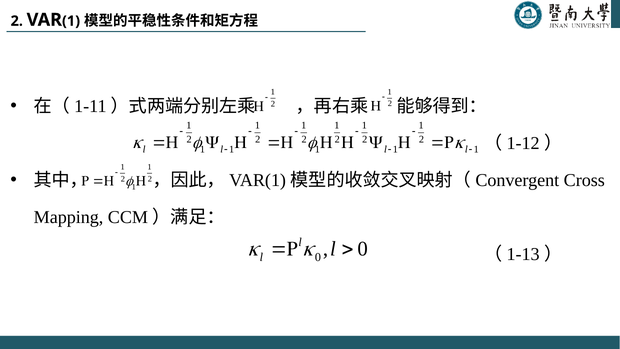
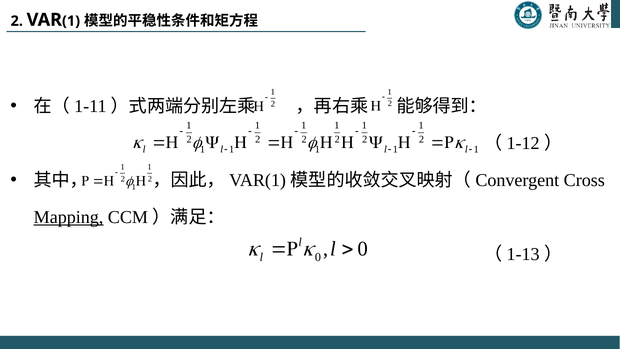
Mapping underline: none -> present
